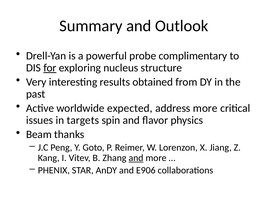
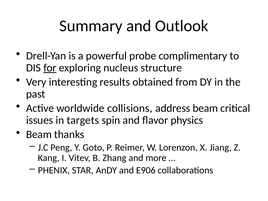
expected: expected -> collisions
address more: more -> beam
and at (136, 158) underline: present -> none
